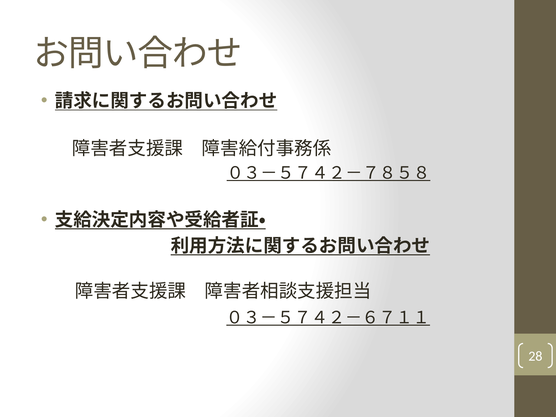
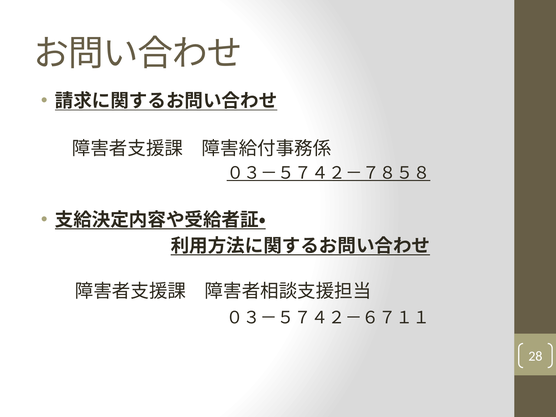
０３－５７４２－６７１１ underline: present -> none
